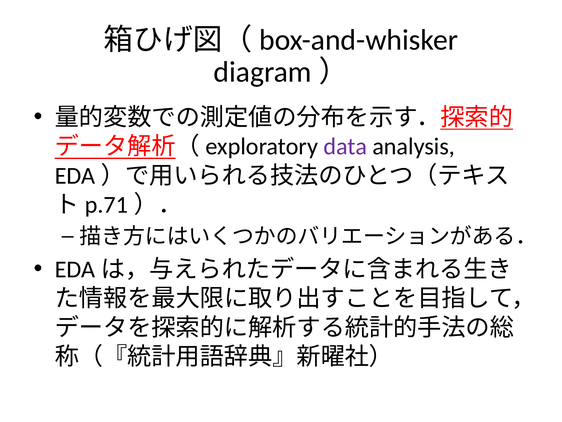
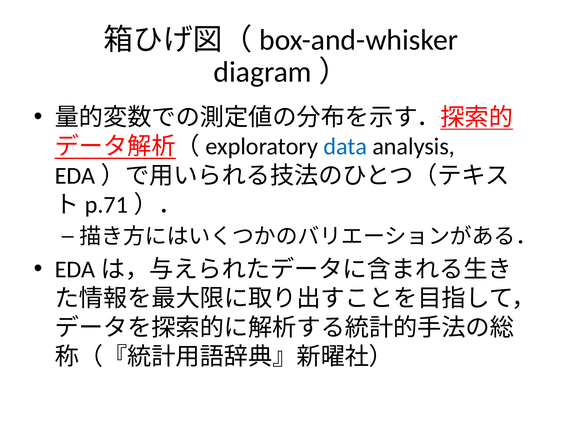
data colour: purple -> blue
